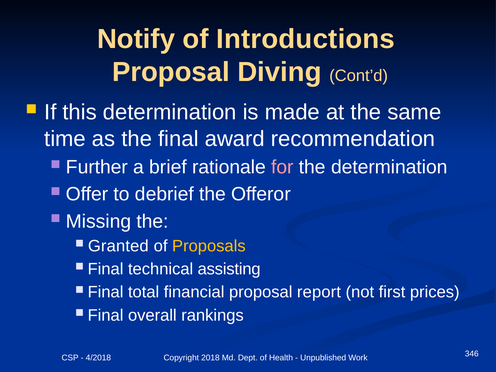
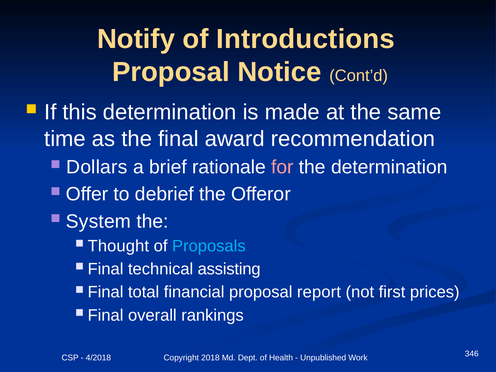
Diving: Diving -> Notice
Further: Further -> Dollars
Missing: Missing -> System
Granted: Granted -> Thought
Proposals colour: yellow -> light blue
